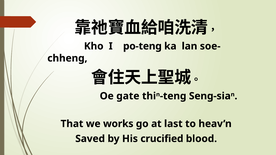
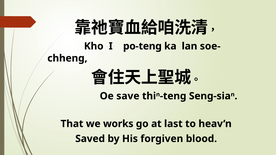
gate: gate -> save
crucified: crucified -> forgiven
